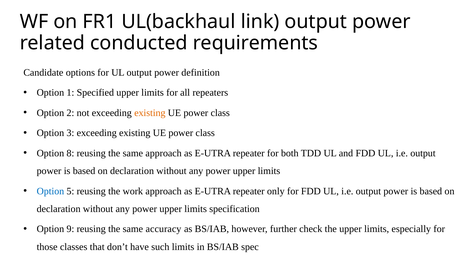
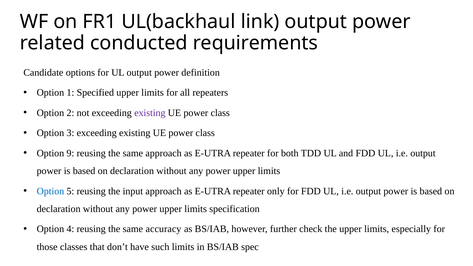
existing at (150, 113) colour: orange -> purple
8: 8 -> 9
work: work -> input
9: 9 -> 4
